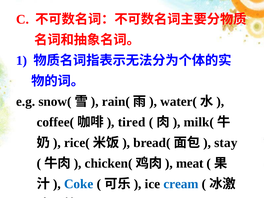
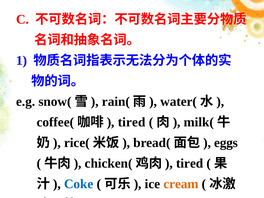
stay: stay -> eggs
meat at (190, 163): meat -> tired
cream colour: blue -> orange
